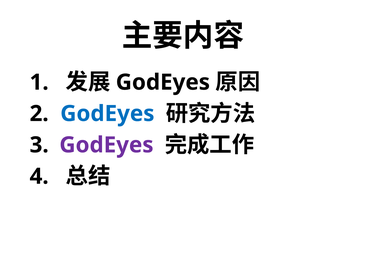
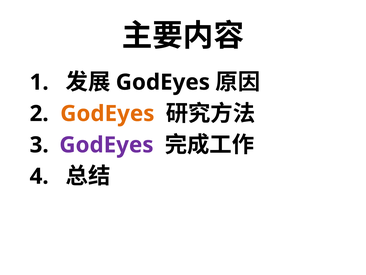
GodEyes at (107, 113) colour: blue -> orange
